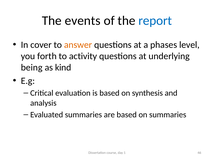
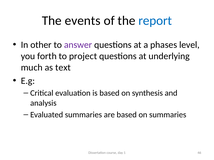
cover: cover -> other
answer colour: orange -> purple
activity: activity -> project
being: being -> much
kind: kind -> text
